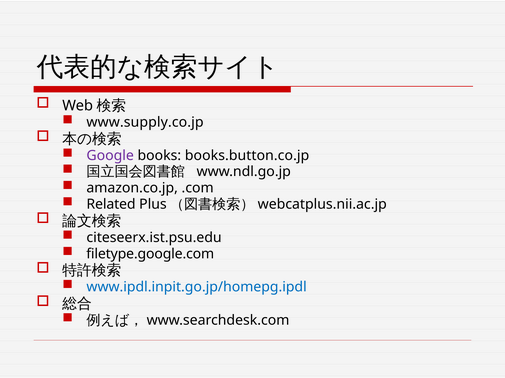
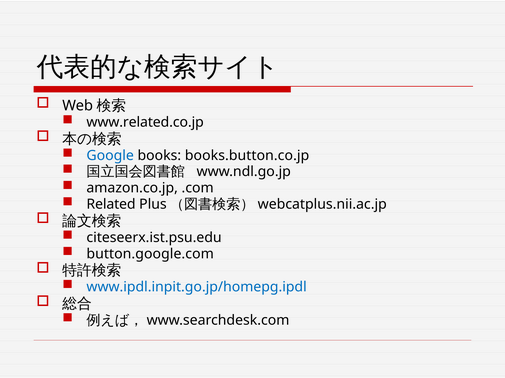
www.supply.co.jp: www.supply.co.jp -> www.related.co.jp
Google colour: purple -> blue
filetype.google.com: filetype.google.com -> button.google.com
